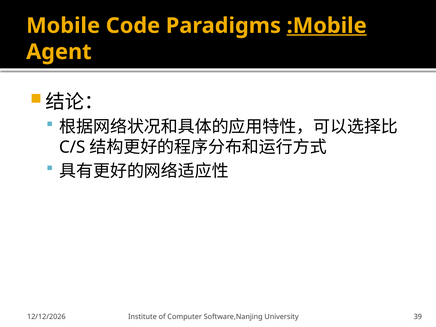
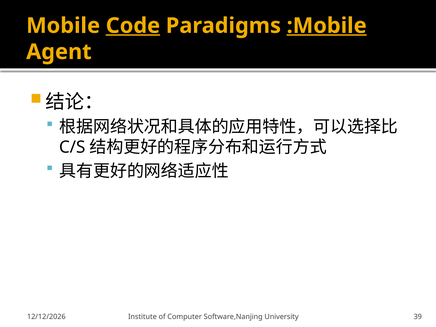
Code underline: none -> present
